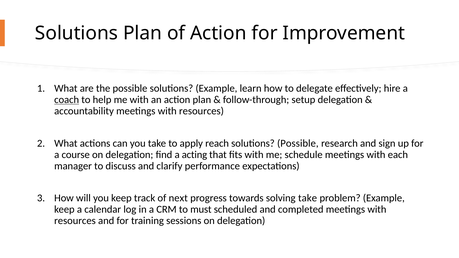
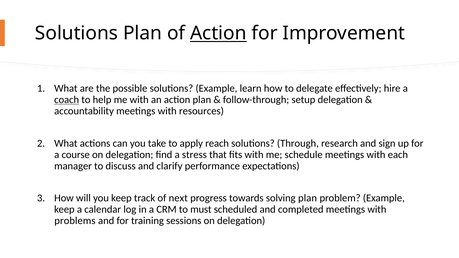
Action at (218, 33) underline: none -> present
solutions Possible: Possible -> Through
acting: acting -> stress
solving take: take -> plan
resources at (75, 221): resources -> problems
